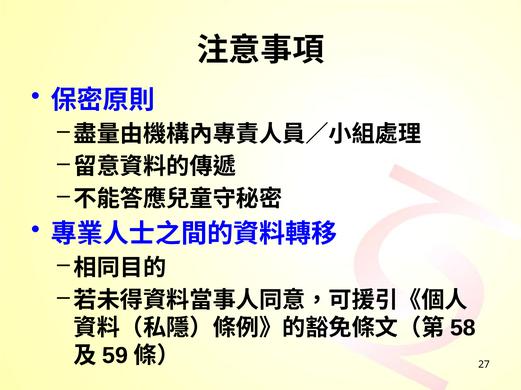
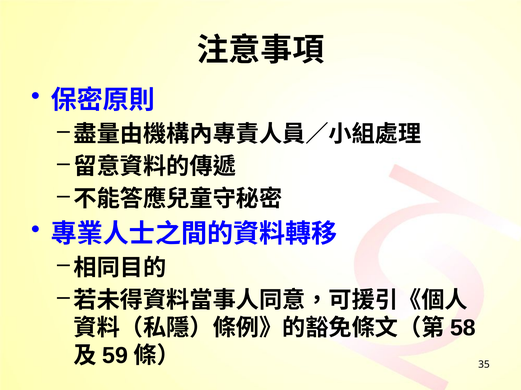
27: 27 -> 35
